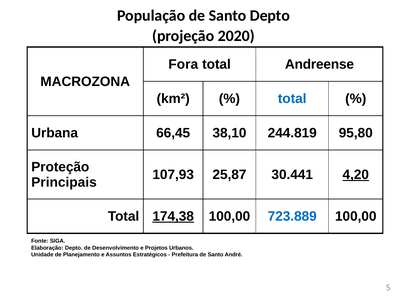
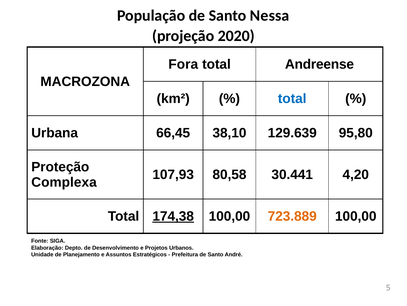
Santo Depto: Depto -> Nessa
244.819: 244.819 -> 129.639
25,87: 25,87 -> 80,58
4,20 underline: present -> none
Principais: Principais -> Complexa
723.889 colour: blue -> orange
